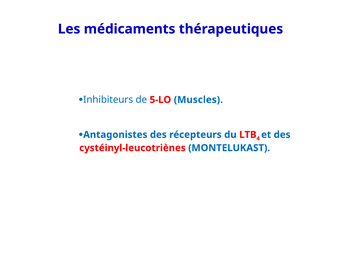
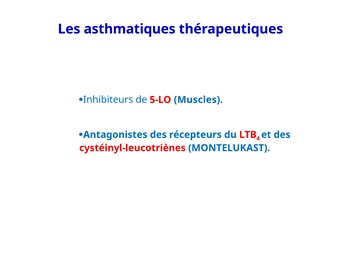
médicaments: médicaments -> asthmatiques
